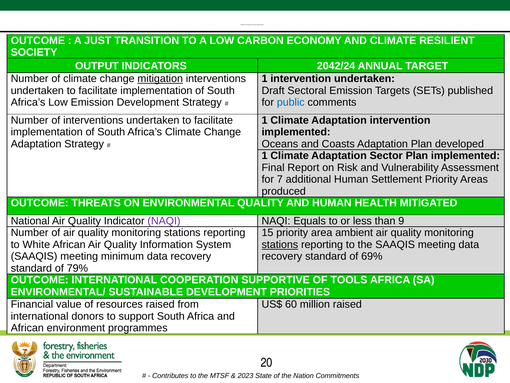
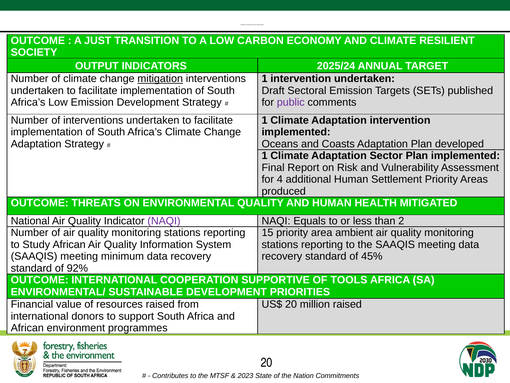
2042/24: 2042/24 -> 2025/24
public colour: blue -> purple
for 7: 7 -> 4
9: 9 -> 2
White: White -> Study
stations at (280, 244) underline: present -> none
69%: 69% -> 45%
79%: 79% -> 92%
US$ 60: 60 -> 20
